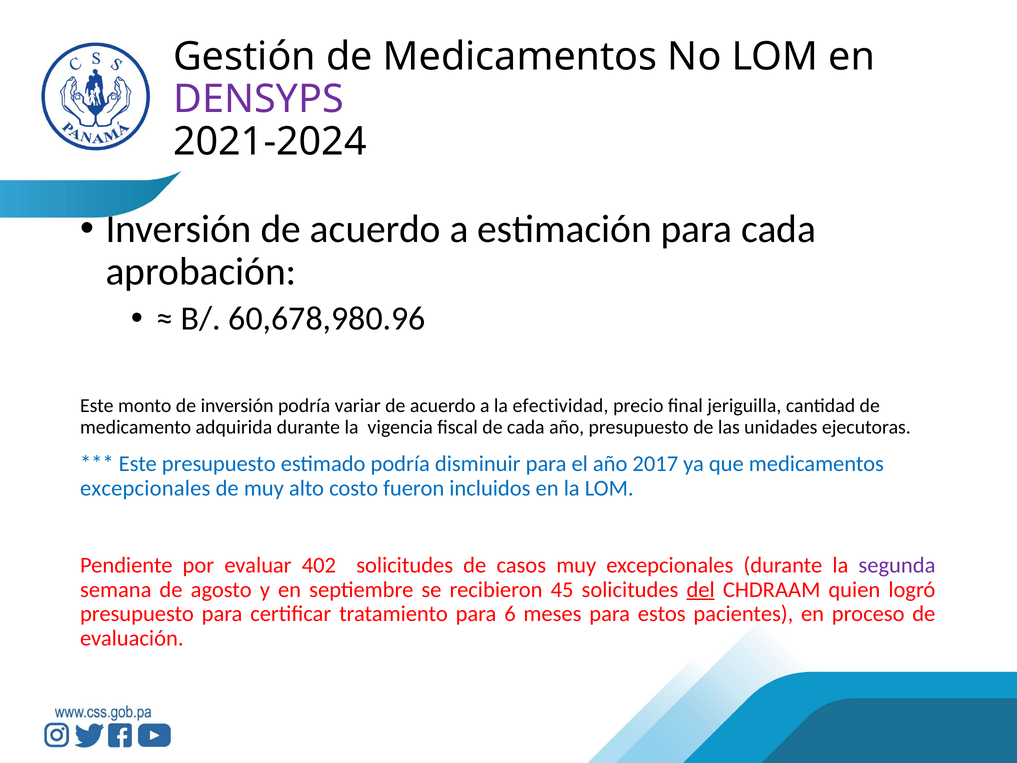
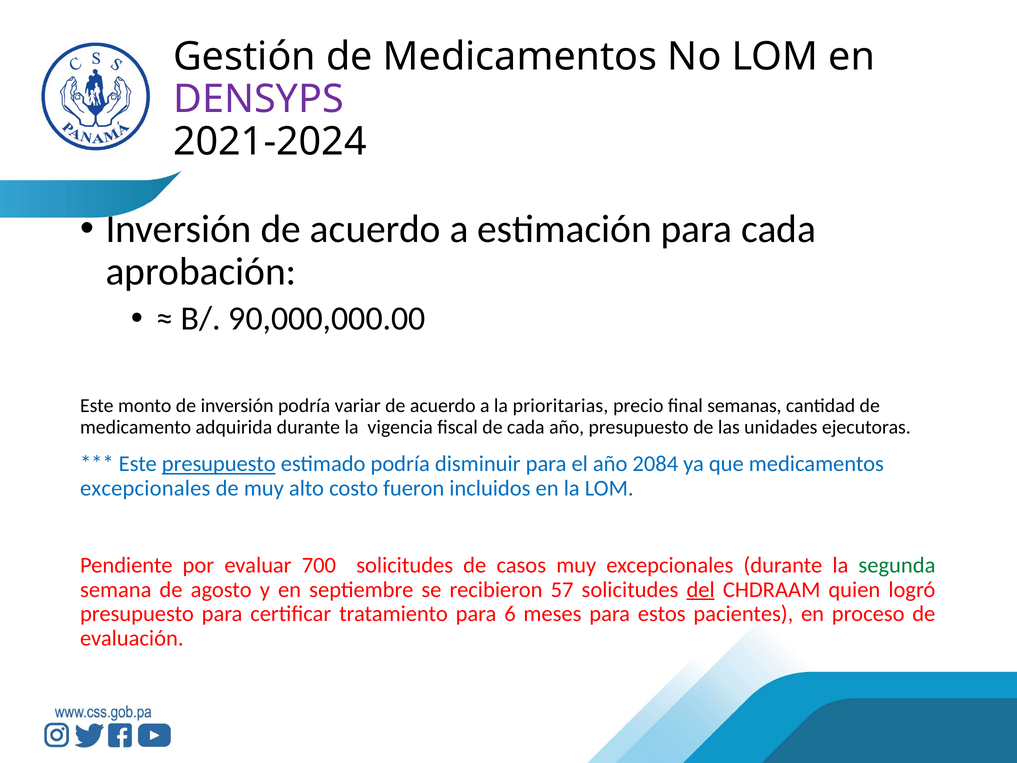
60,678,980.96: 60,678,980.96 -> 90,000,000.00
efectividad: efectividad -> prioritarias
jeriguilla: jeriguilla -> semanas
presupuesto at (219, 464) underline: none -> present
2017: 2017 -> 2084
402: 402 -> 700
segunda colour: purple -> green
45: 45 -> 57
